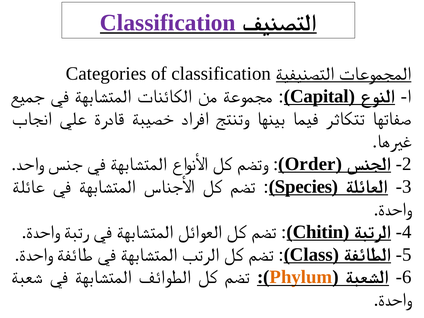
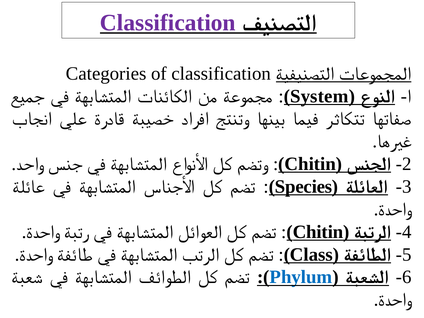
Capital: Capital -> System
Order at (310, 164): Order -> Chitin
Phylum colour: orange -> blue
